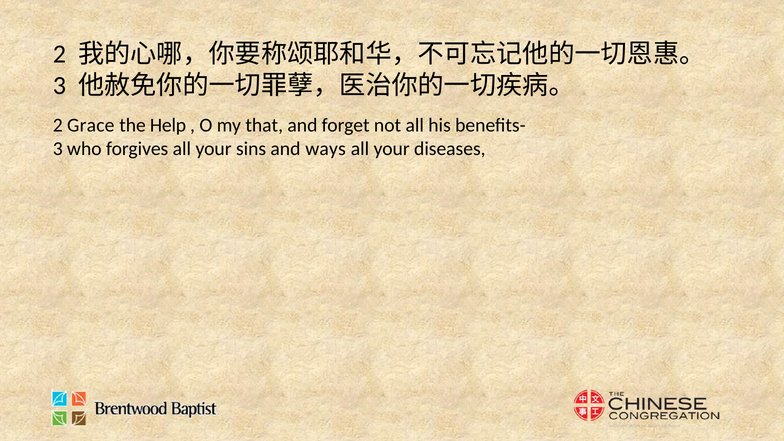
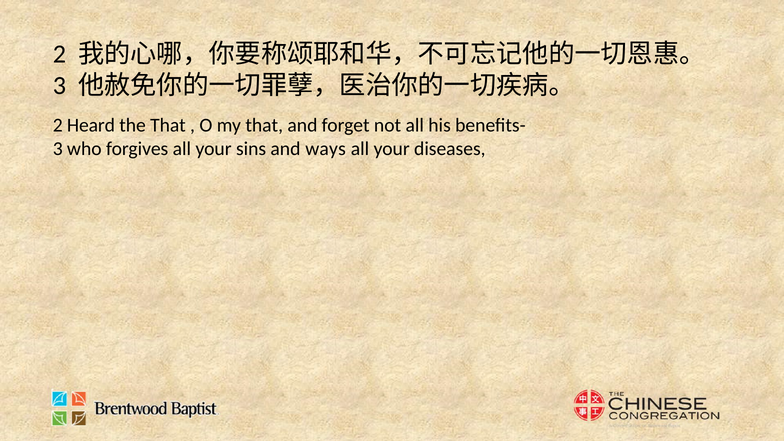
Grace: Grace -> Heard
the Help: Help -> That
